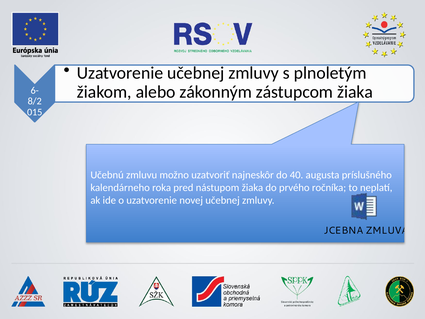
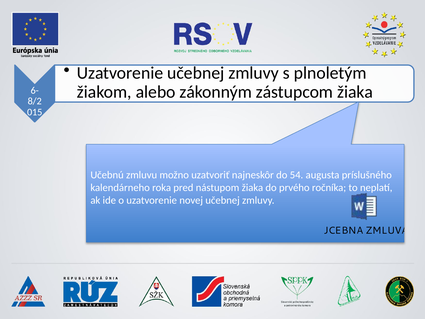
40: 40 -> 54
